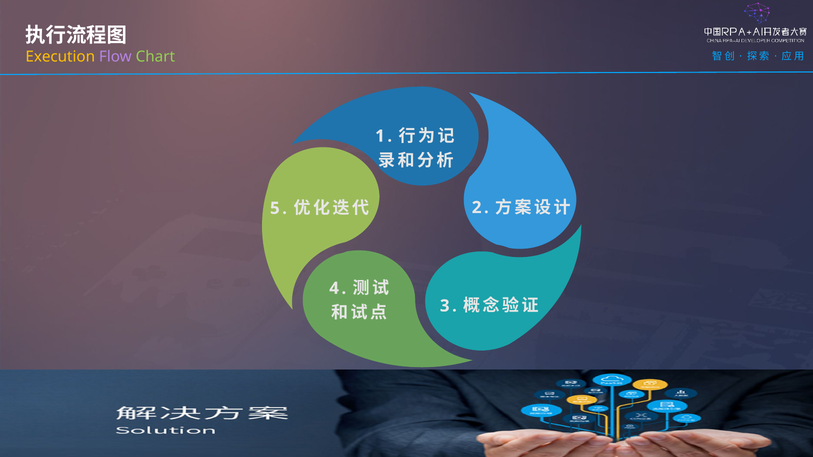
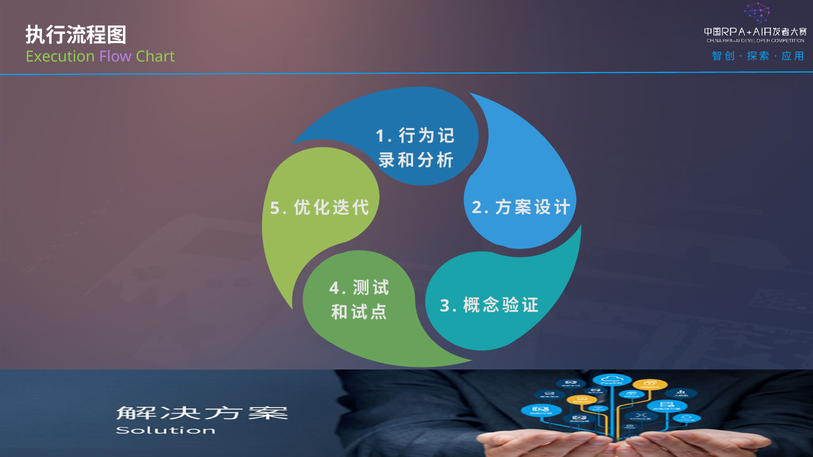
Execution colour: yellow -> light green
